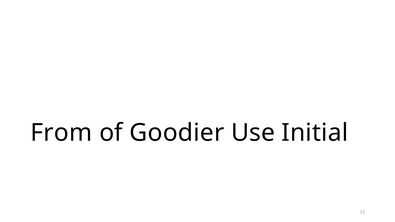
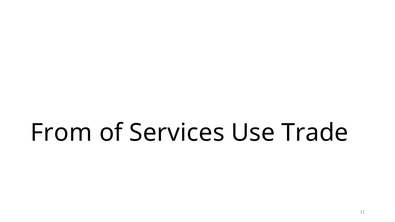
Goodier: Goodier -> Services
Initial: Initial -> Trade
